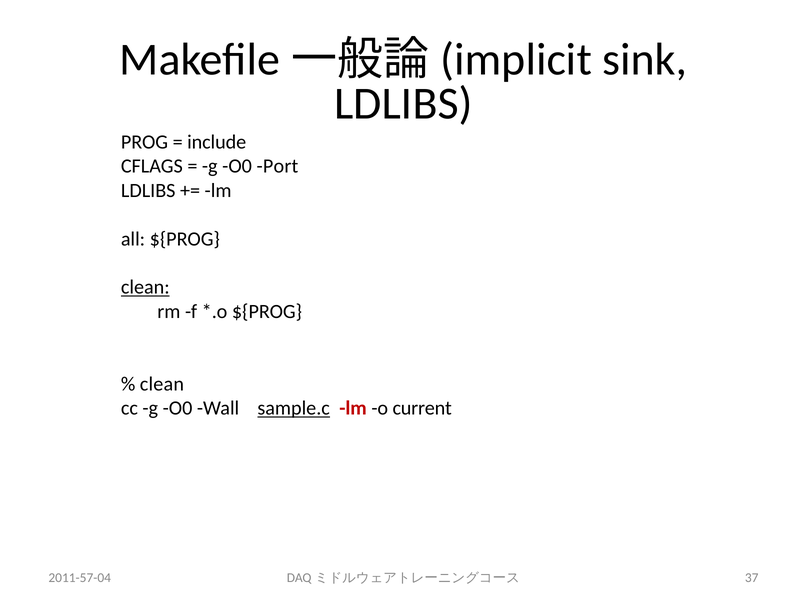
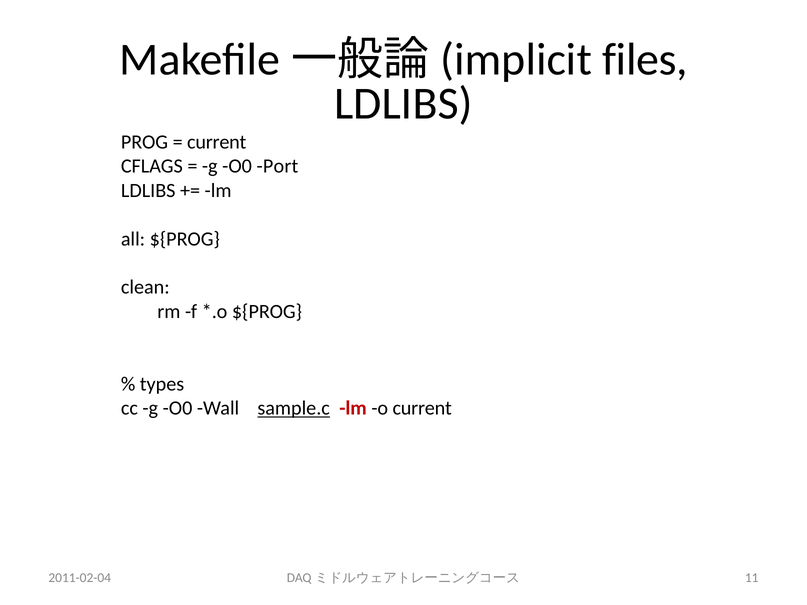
sink: sink -> files
include at (217, 142): include -> current
clean at (145, 287) underline: present -> none
clean at (162, 384): clean -> types
2011-57-04: 2011-57-04 -> 2011-02-04
37: 37 -> 11
